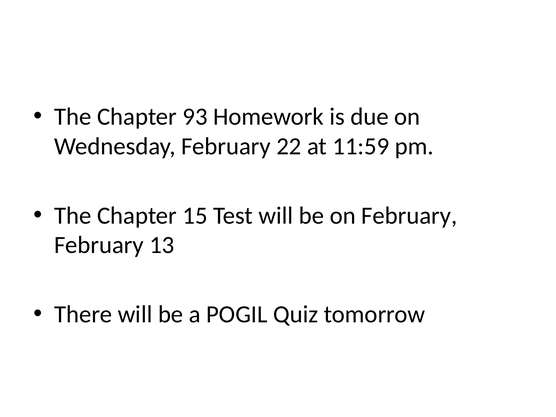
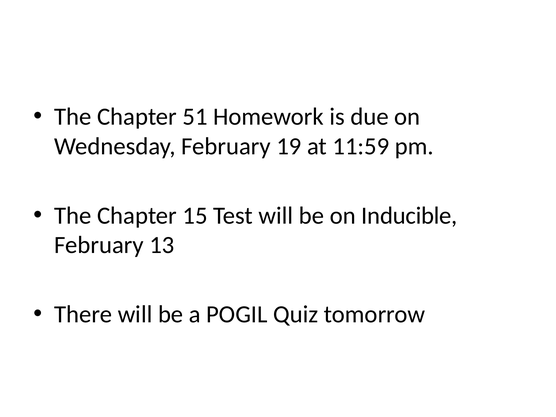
93: 93 -> 51
22: 22 -> 19
on February: February -> Inducible
